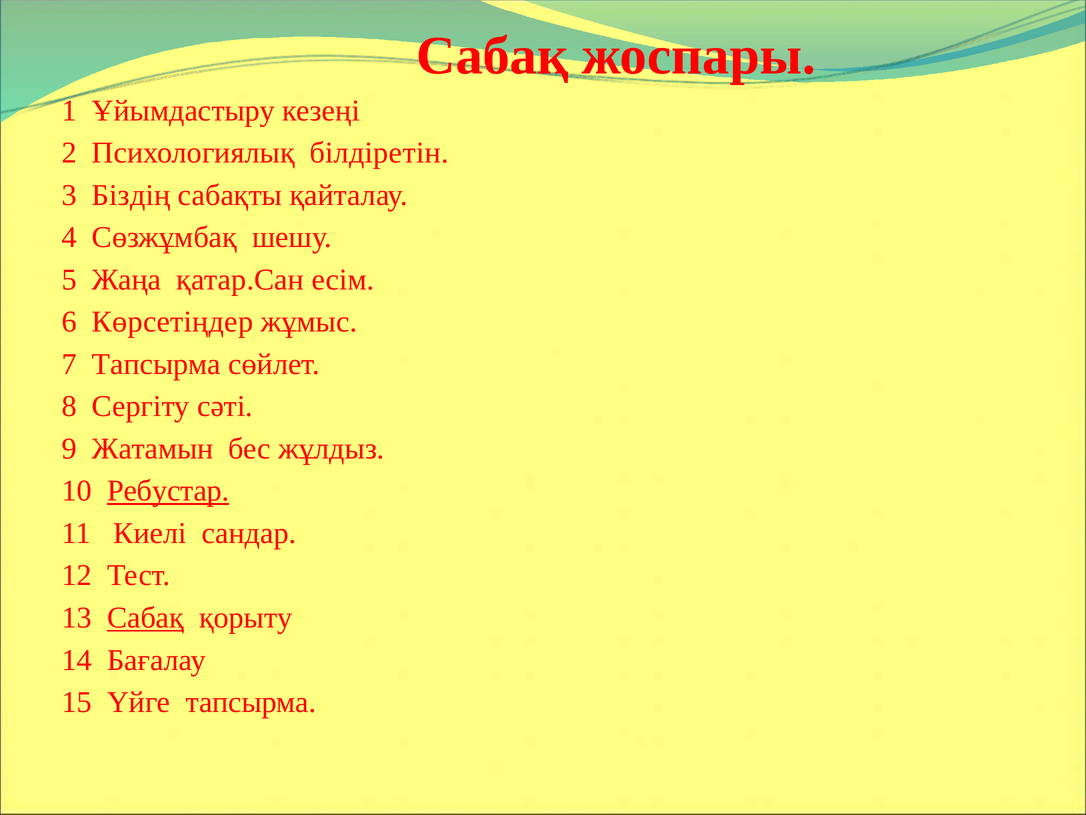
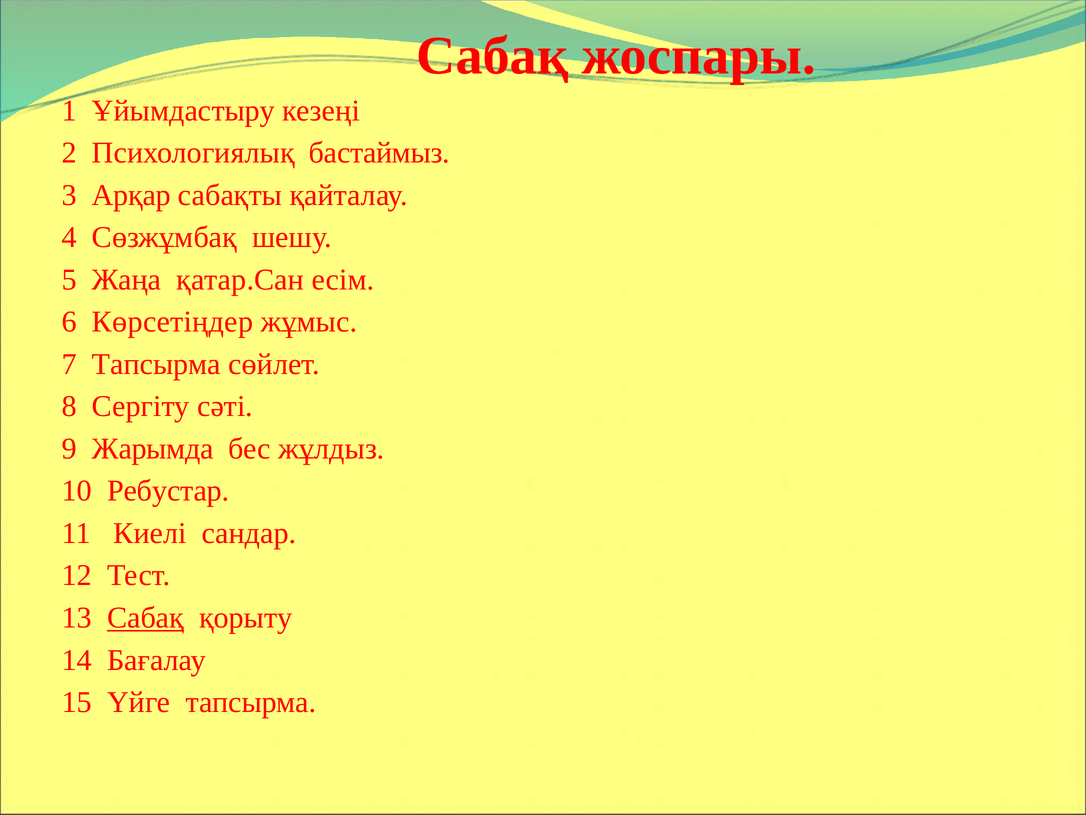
білдіретін: білдіретін -> бастаймыз
Біздің: Біздің -> Арқар
Жатамын: Жатамын -> Жарымда
Ребустар underline: present -> none
